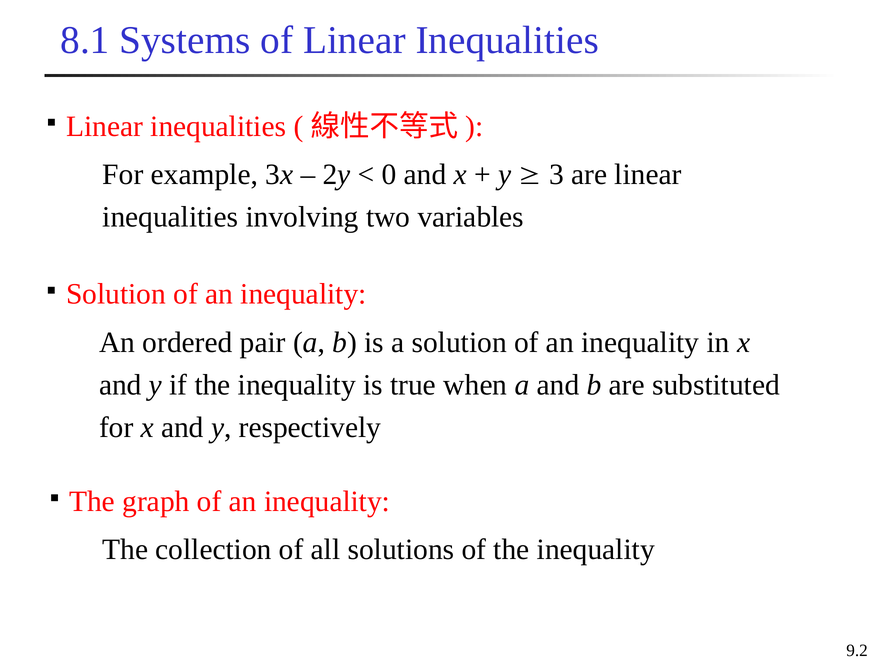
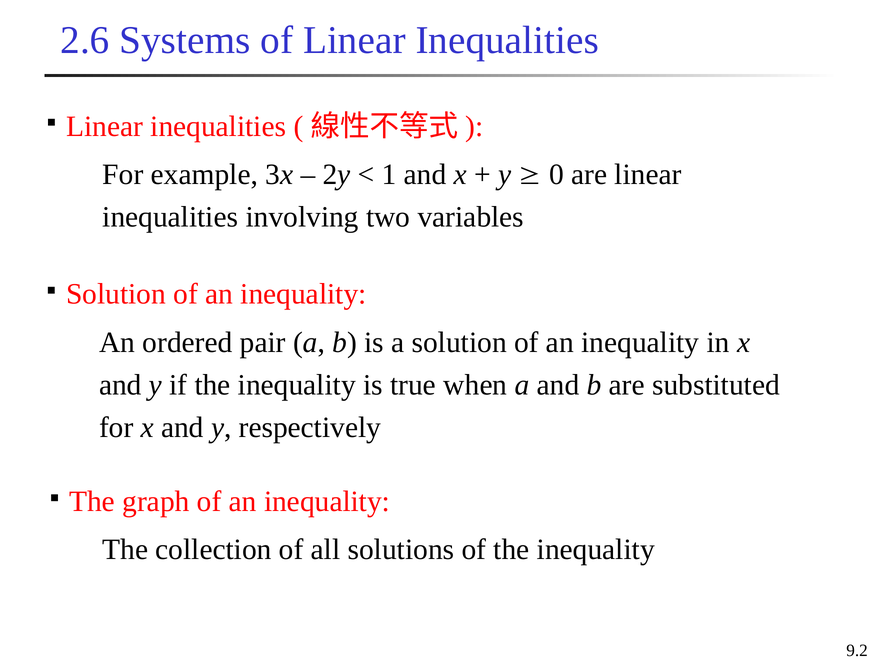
8.1: 8.1 -> 2.6
0: 0 -> 1
3: 3 -> 0
